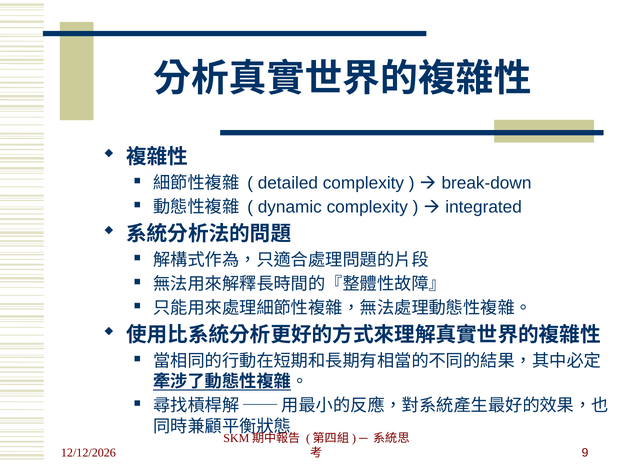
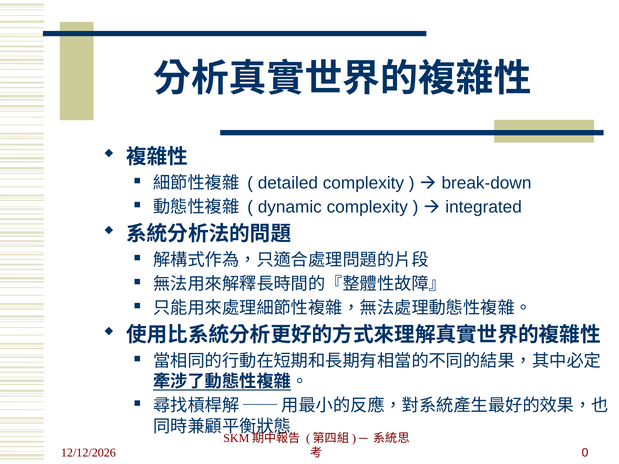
9: 9 -> 0
